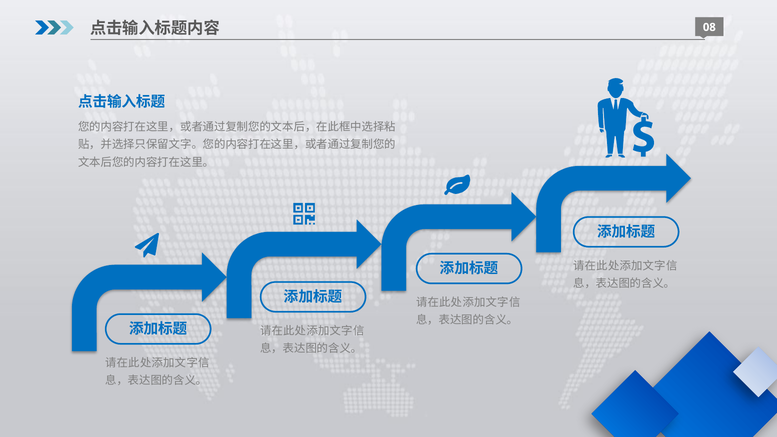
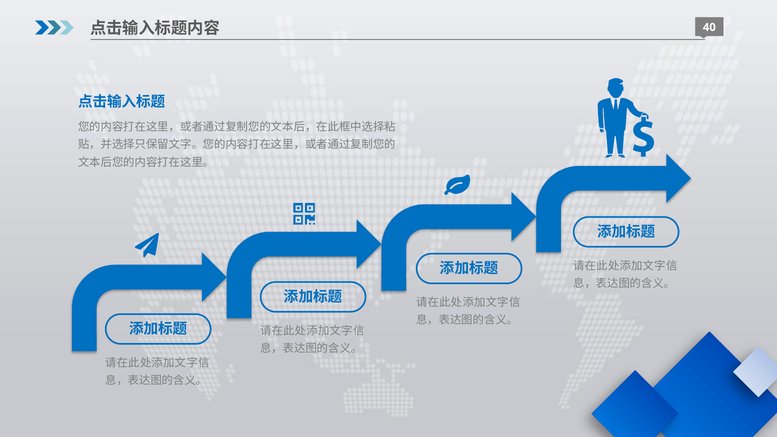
08: 08 -> 40
